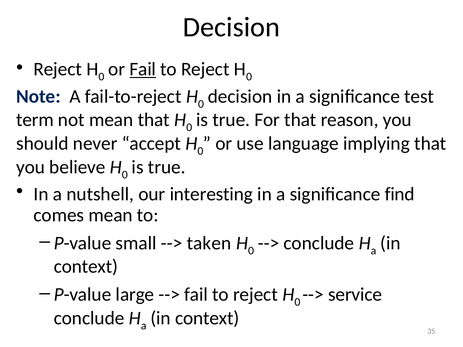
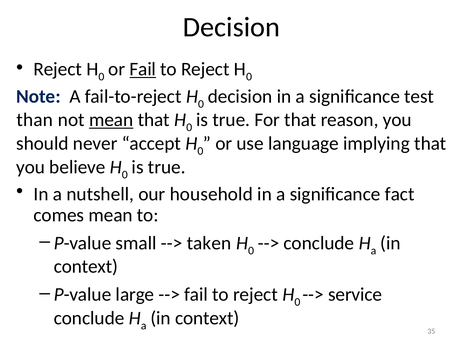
term: term -> than
mean at (111, 120) underline: none -> present
interesting: interesting -> household
find: find -> fact
